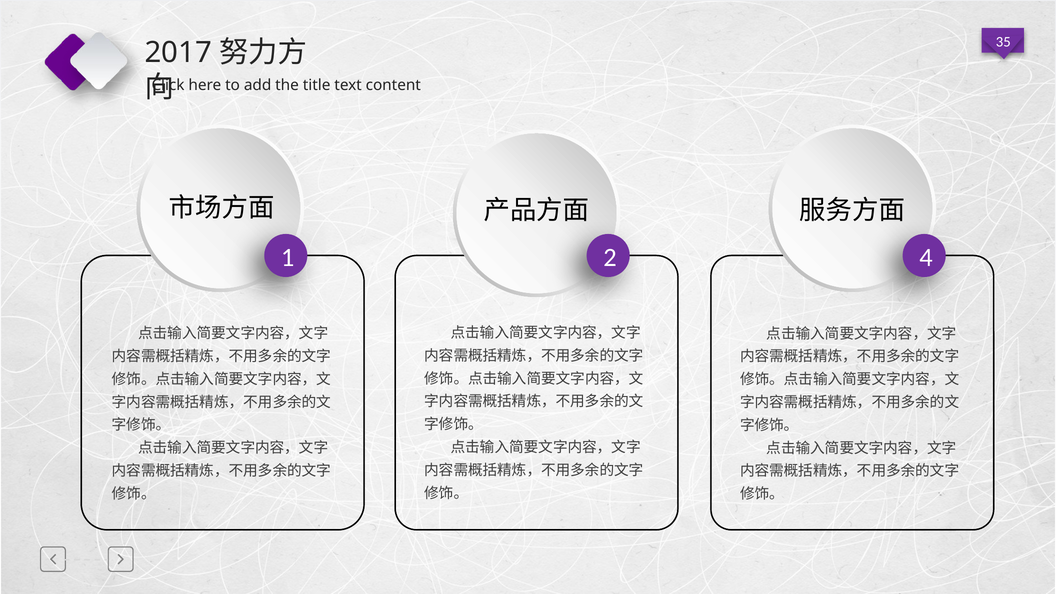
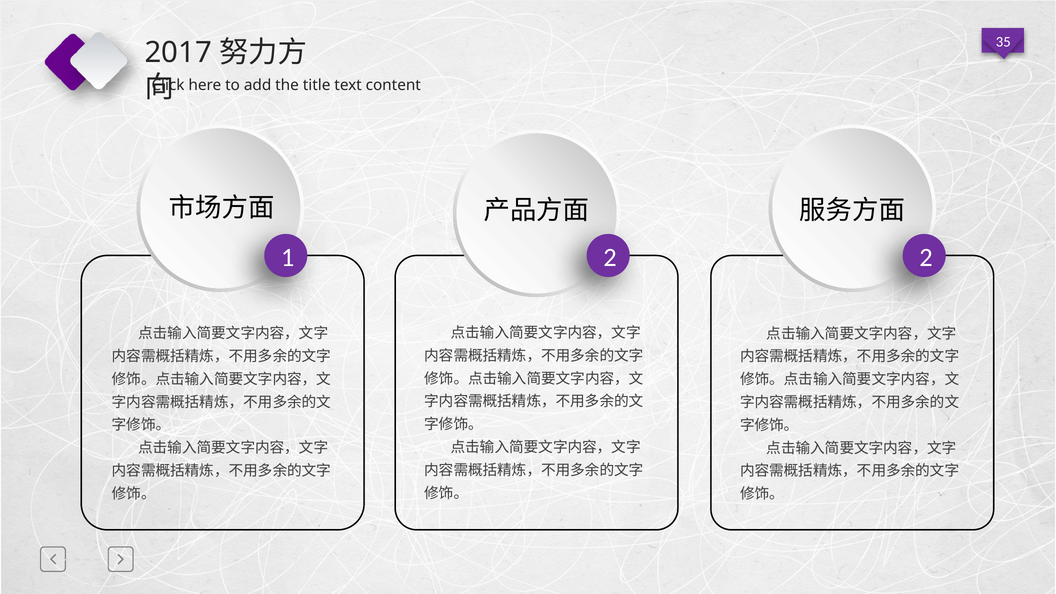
2 4: 4 -> 2
